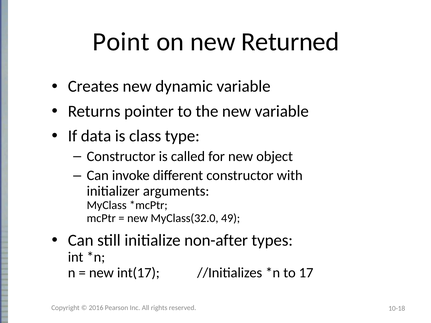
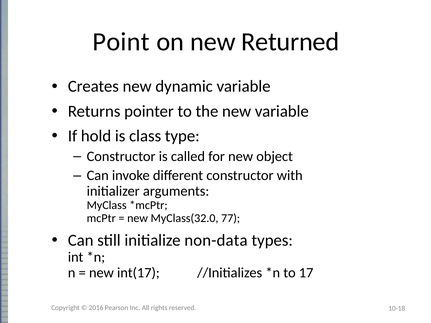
data: data -> hold
49: 49 -> 77
non-after: non-after -> non-data
